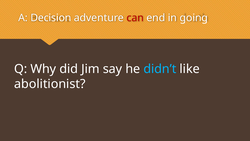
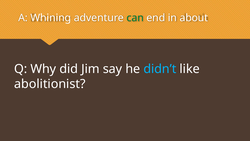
Decision: Decision -> Whining
can colour: red -> green
going: going -> about
